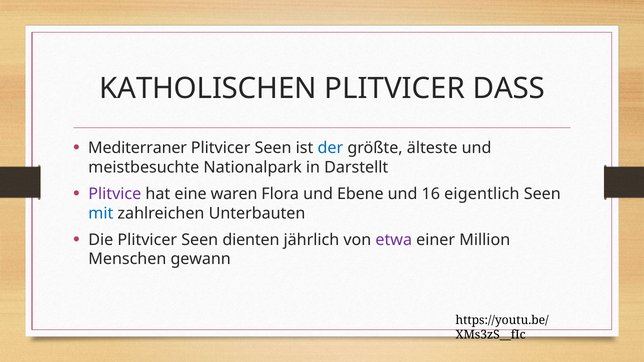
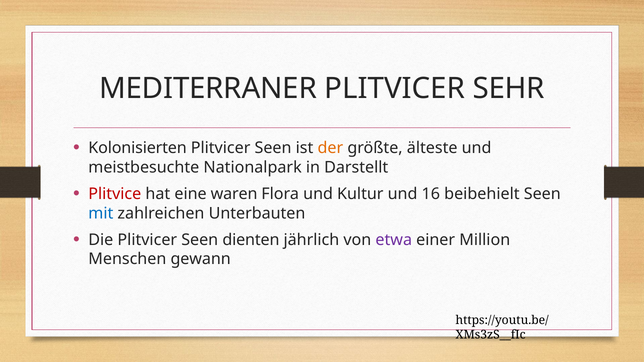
KATHOLISCHEN: KATHOLISCHEN -> MEDITERRANER
DASS: DASS -> SEHR
Mediterraner: Mediterraner -> Kolonisierten
der colour: blue -> orange
Plitvice colour: purple -> red
Ebene: Ebene -> Kultur
eigentlich: eigentlich -> beibehielt
